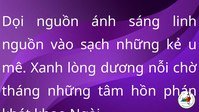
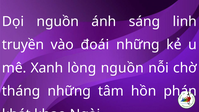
nguồn at (23, 45): nguồn -> truyền
sạch: sạch -> đoái
lòng dương: dương -> nguồn
